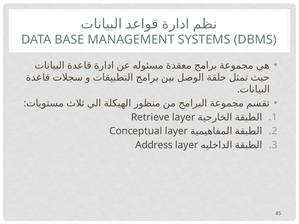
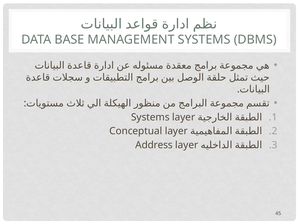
Retrieve at (150, 117): Retrieve -> Systems
